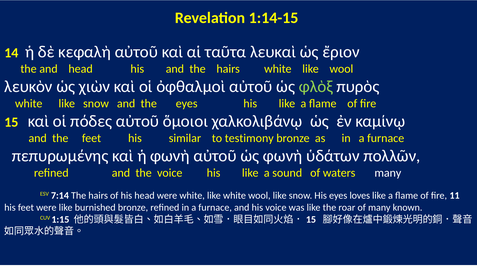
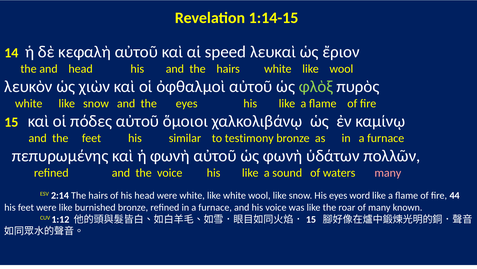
ταῦτα: ταῦτα -> speed
many at (388, 173) colour: white -> pink
7:14: 7:14 -> 2:14
loves: loves -> word
11: 11 -> 44
1:15: 1:15 -> 1:12
